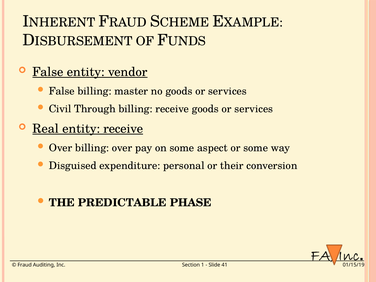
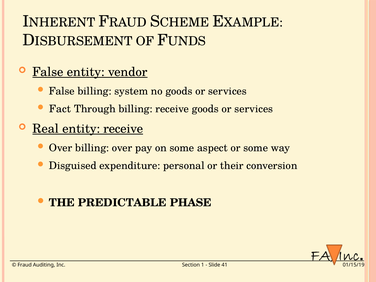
master: master -> system
Civil: Civil -> Fact
